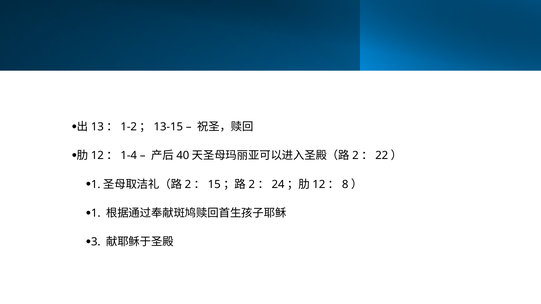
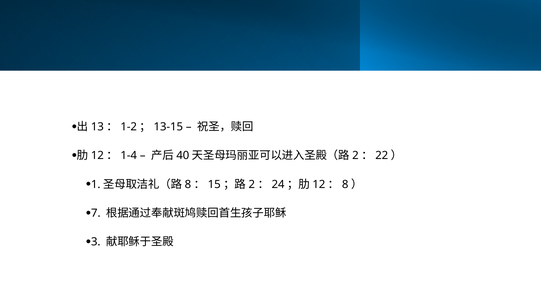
2 at (188, 185): 2 -> 8
1 at (96, 213): 1 -> 7
